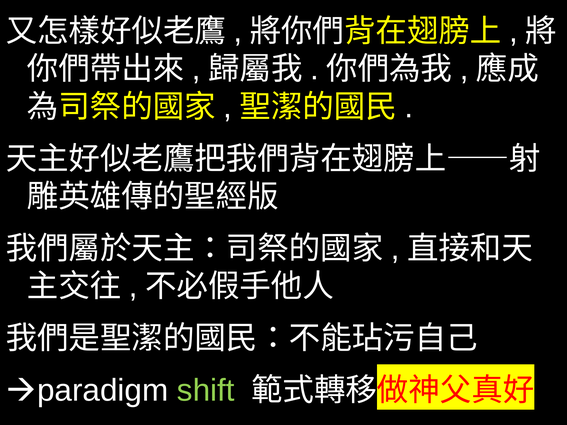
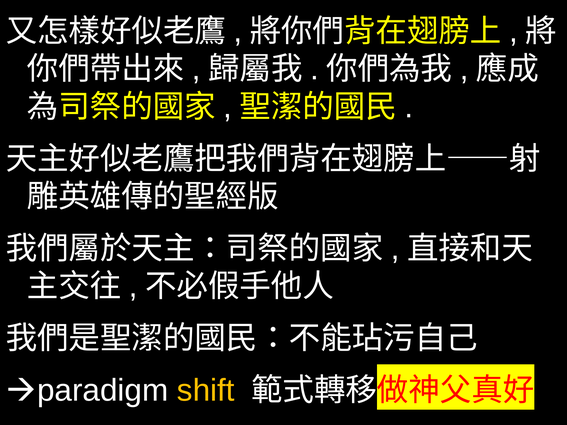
shift colour: light green -> yellow
